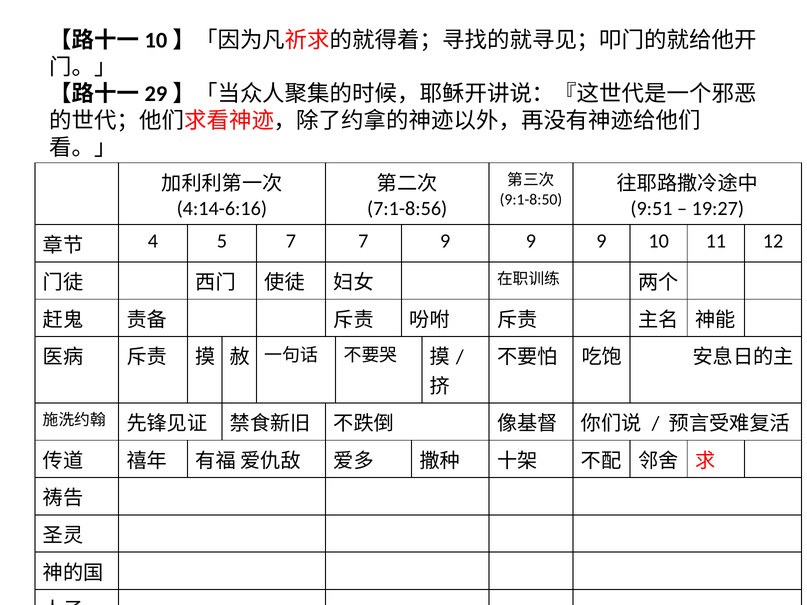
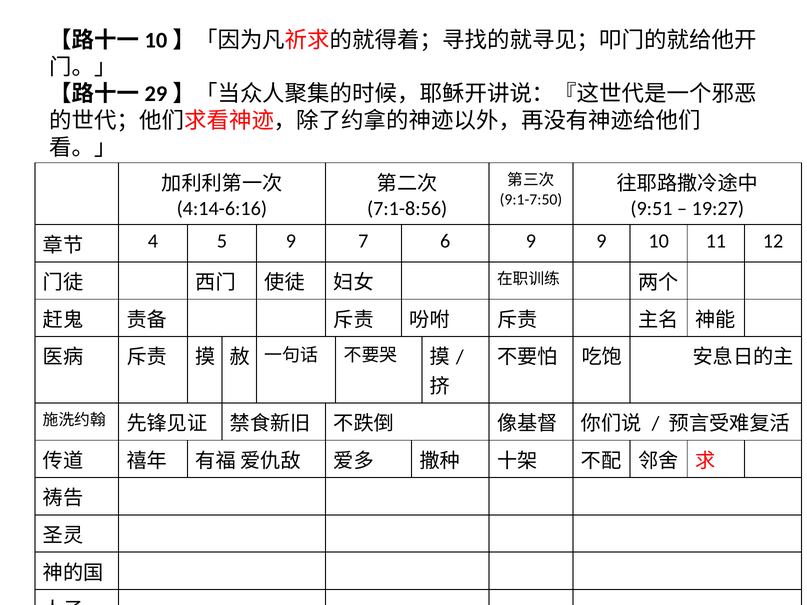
9:1-8:50: 9:1-8:50 -> 9:1-7:50
5 7: 7 -> 9
7 9: 9 -> 6
